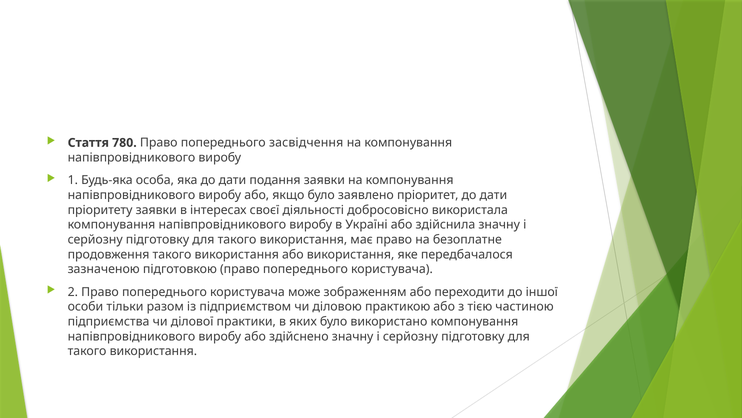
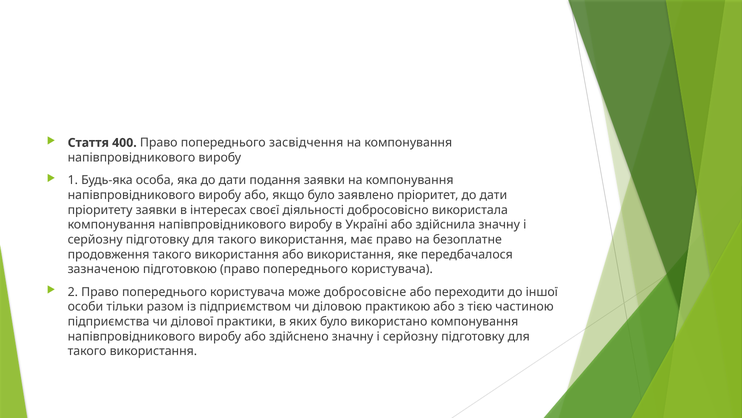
780: 780 -> 400
зображенням: зображенням -> добросовісне
